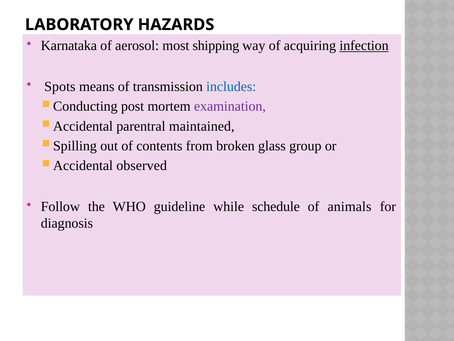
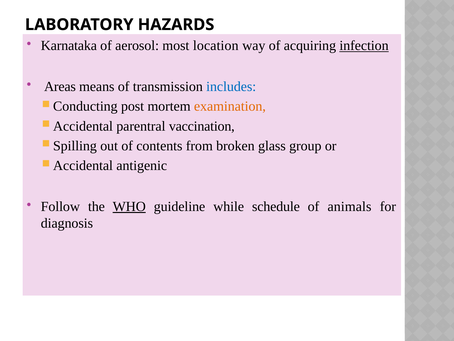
shipping: shipping -> location
Spots: Spots -> Areas
examination colour: purple -> orange
maintained: maintained -> vaccination
observed: observed -> antigenic
WHO underline: none -> present
